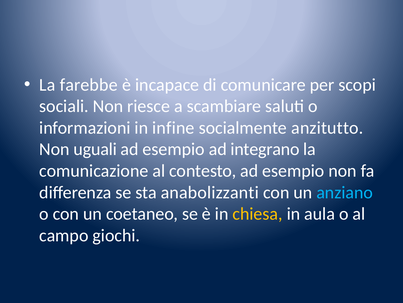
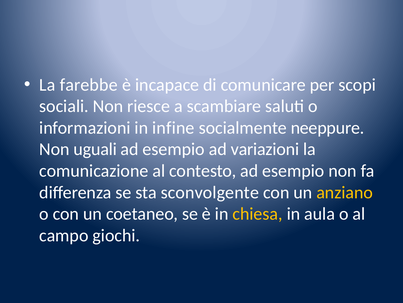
anzitutto: anzitutto -> neeppure
integrano: integrano -> variazioni
anabolizzanti: anabolizzanti -> sconvolgente
anziano colour: light blue -> yellow
